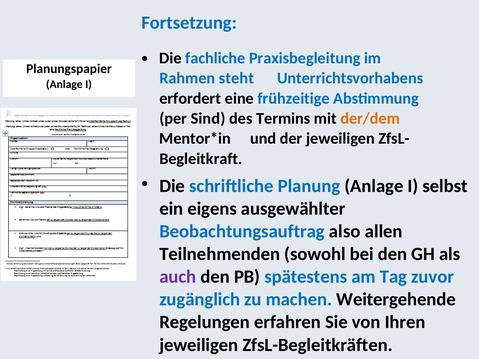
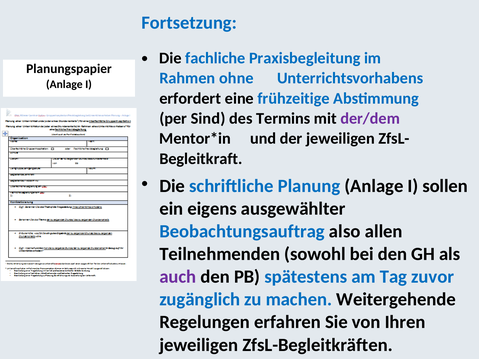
steht: steht -> ohne
der/dem colour: orange -> purple
selbst: selbst -> sollen
